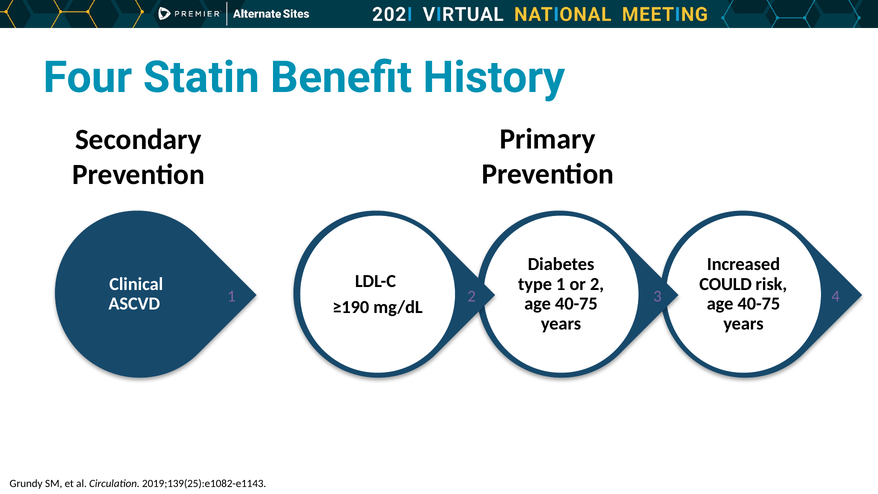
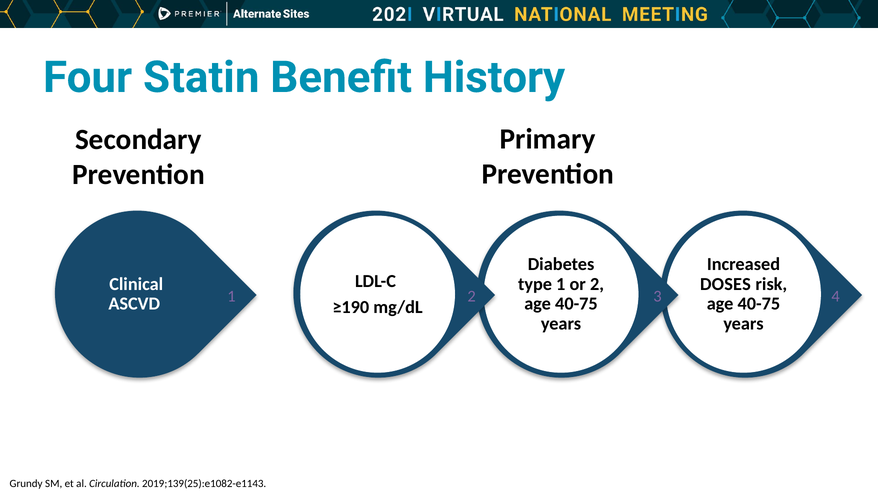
COULD: COULD -> DOSES
